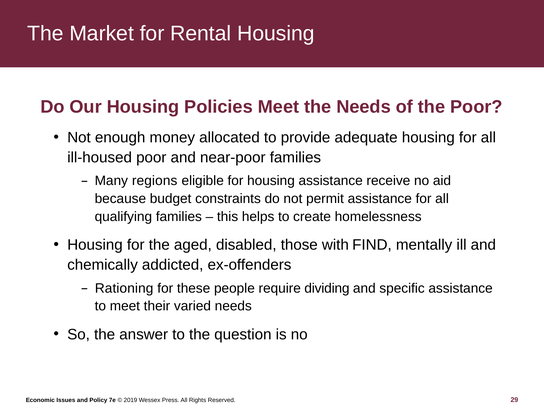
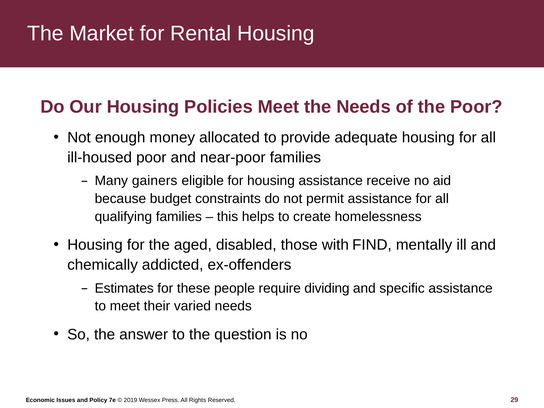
regions: regions -> gainers
Rationing: Rationing -> Estimates
